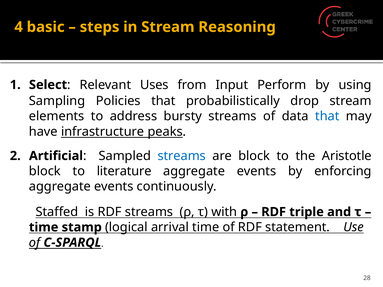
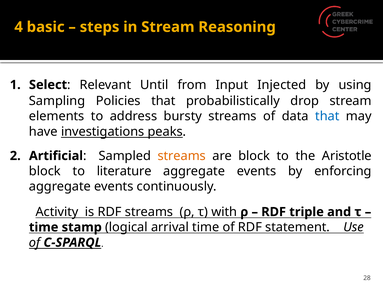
Uses: Uses -> Until
Perform: Perform -> Injected
infrastructure: infrastructure -> investigations
streams at (182, 156) colour: blue -> orange
Staffed: Staffed -> Activity
